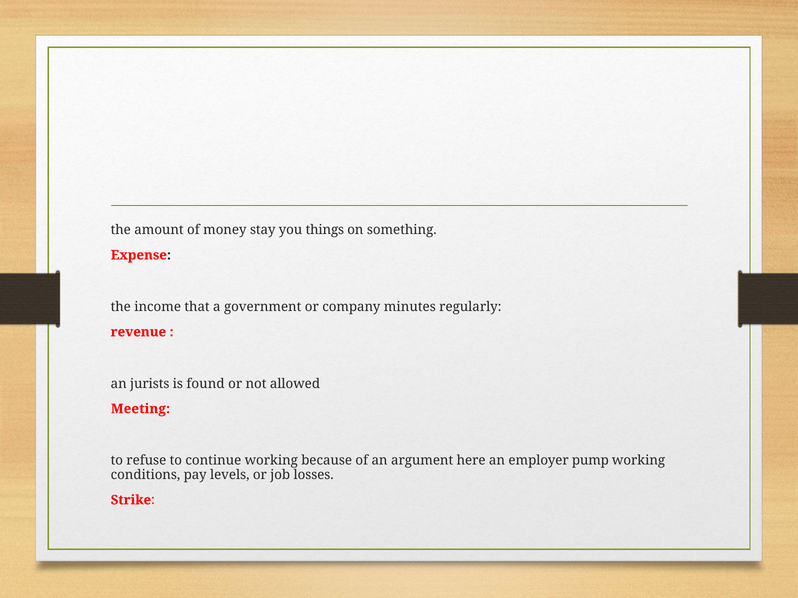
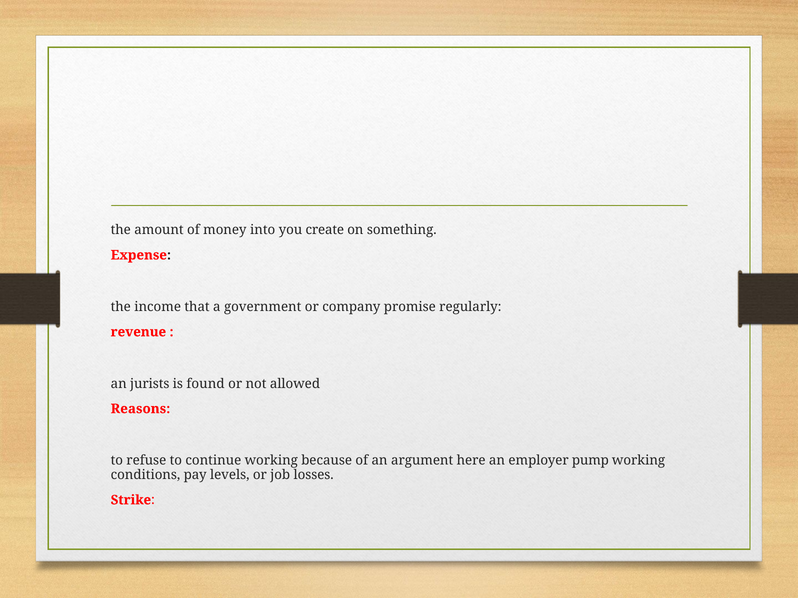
stay: stay -> into
things: things -> create
minutes: minutes -> promise
Meeting: Meeting -> Reasons
